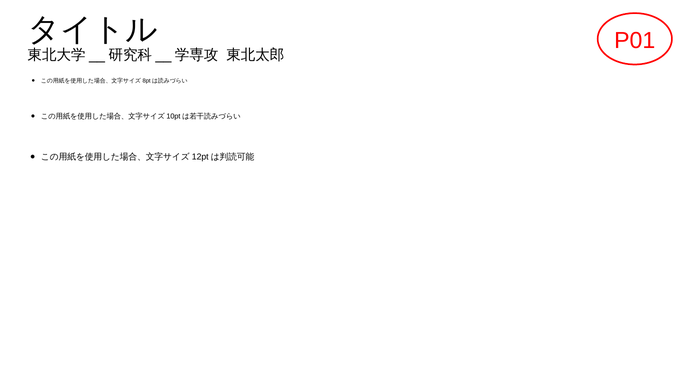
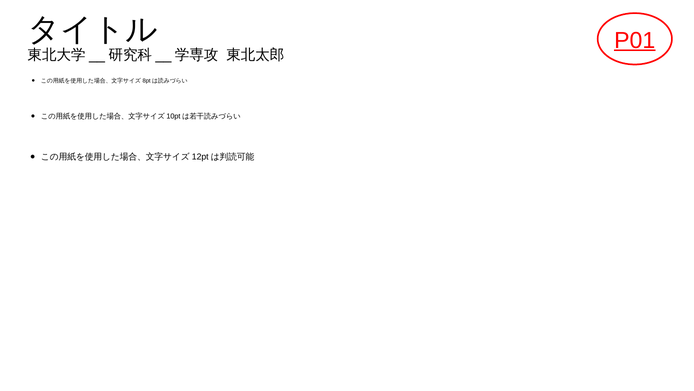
P01 underline: none -> present
